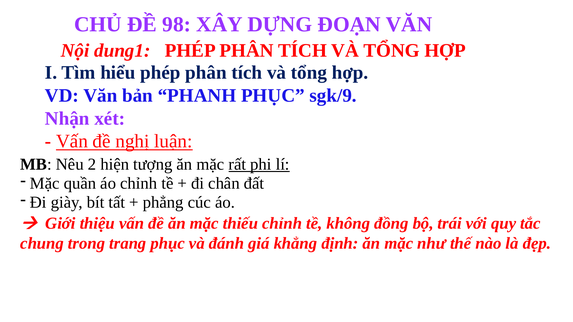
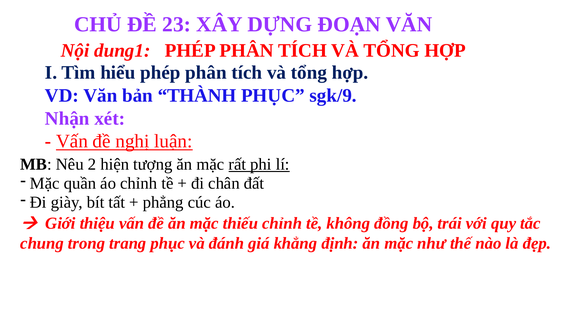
98: 98 -> 23
PHANH: PHANH -> THÀNH
